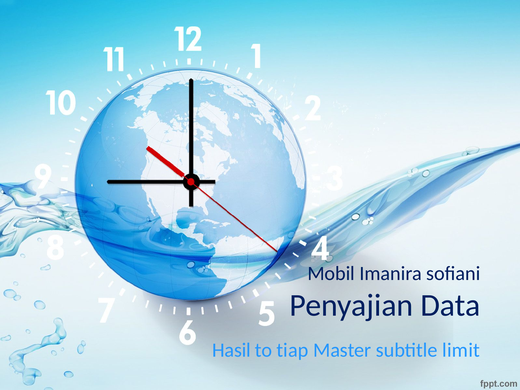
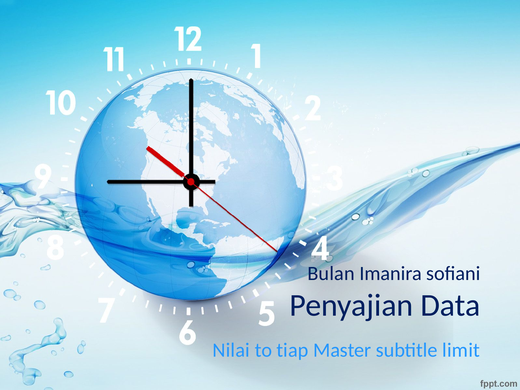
Mobil: Mobil -> Bulan
Hasil: Hasil -> Nilai
